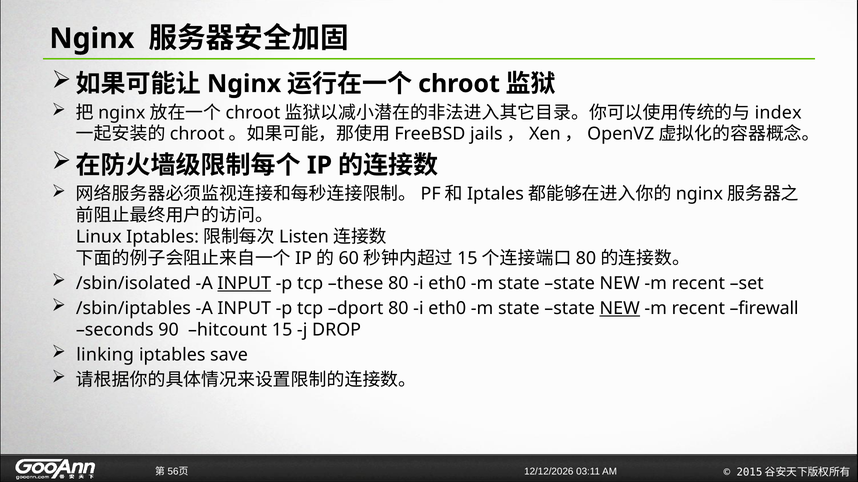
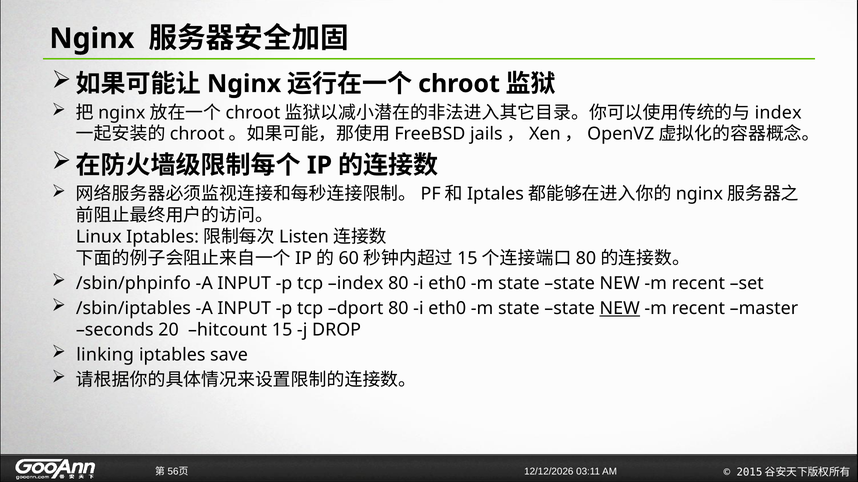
/sbin/isolated: /sbin/isolated -> /sbin/phpinfo
INPUT at (244, 284) underline: present -> none
tcp these: these -> index
firewall: firewall -> master
90: 90 -> 20
